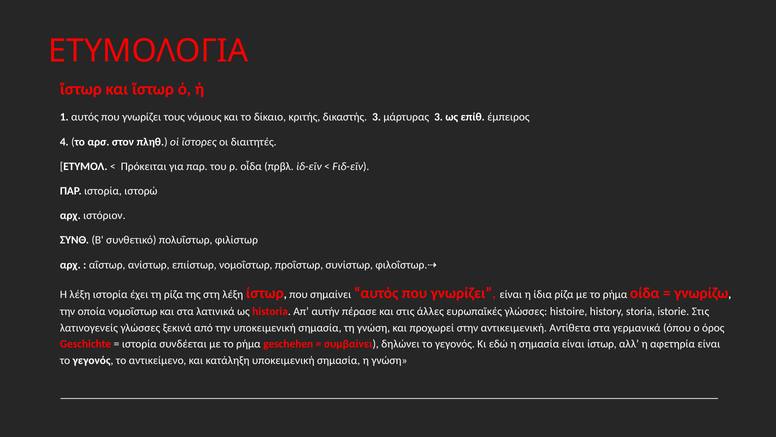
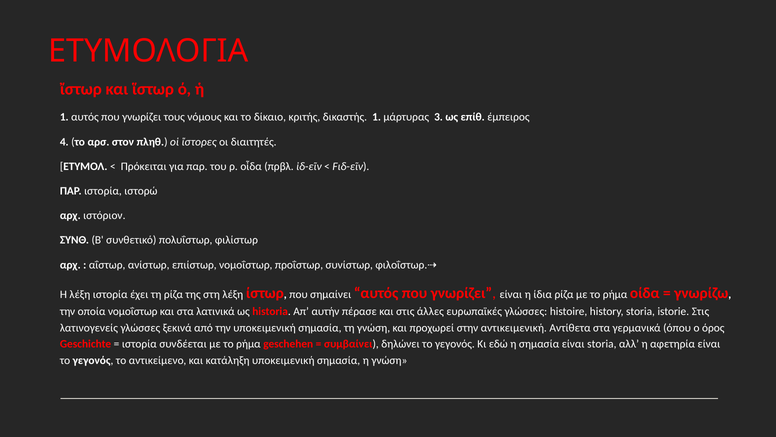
δικαστής 3: 3 -> 1
είναι ίστωρ: ίστωρ -> storia
